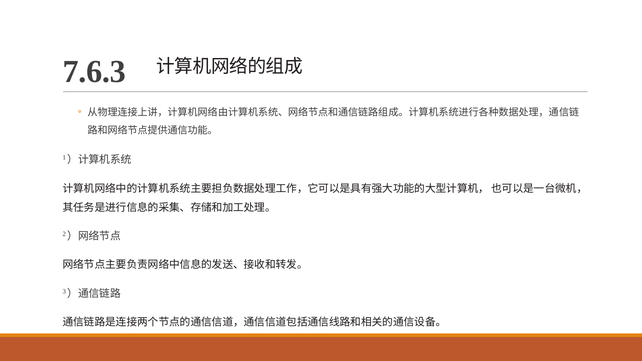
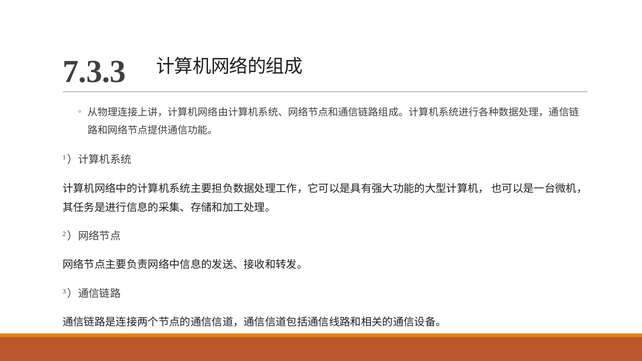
7.6.3: 7.6.3 -> 7.3.3
